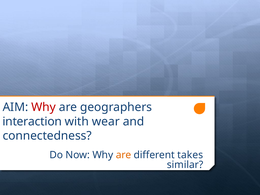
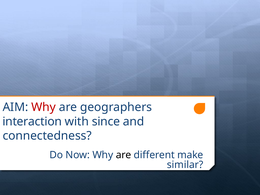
wear: wear -> since
are at (124, 155) colour: orange -> black
takes: takes -> make
